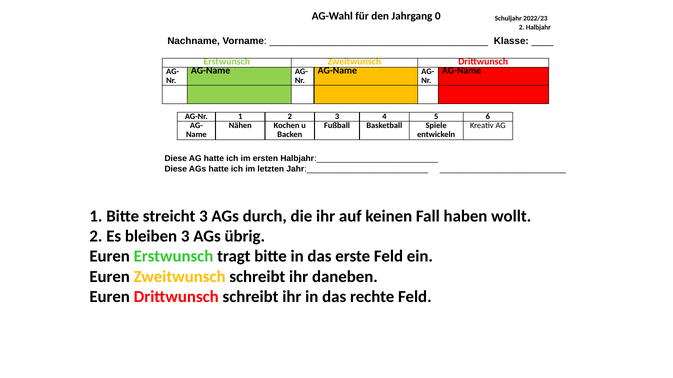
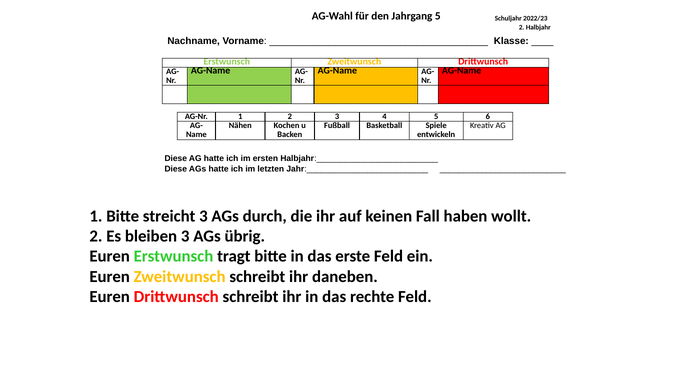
Jahrgang 0: 0 -> 5
